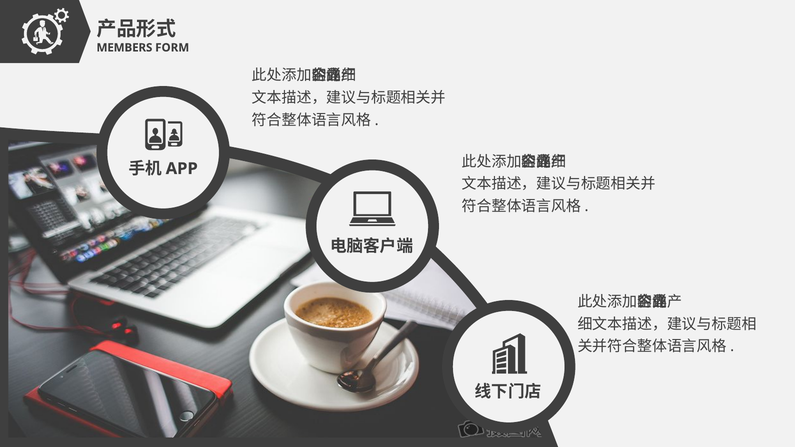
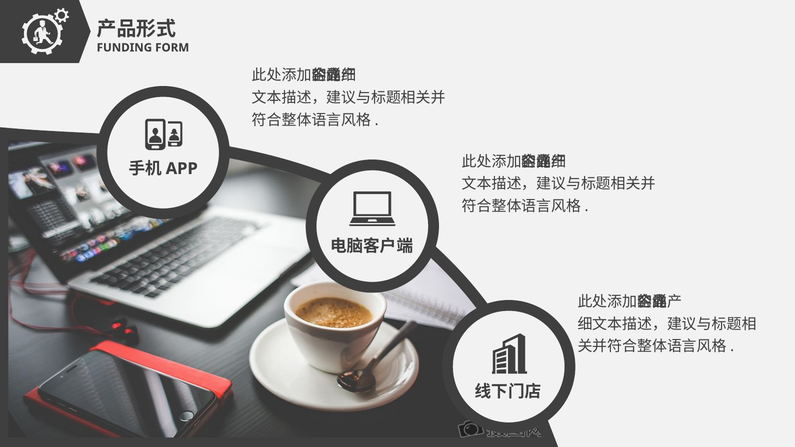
MEMBERS: MEMBERS -> FUNDING
